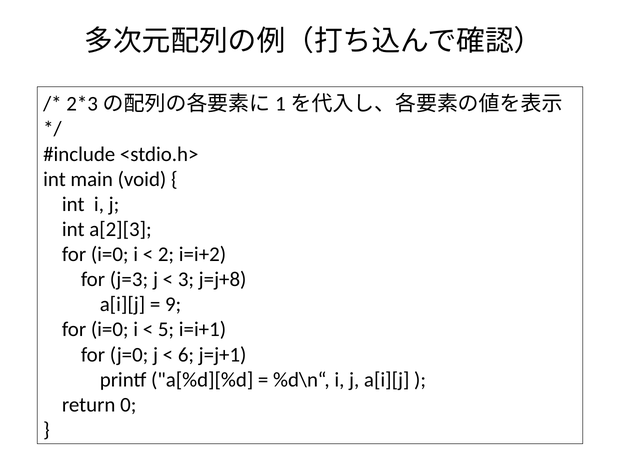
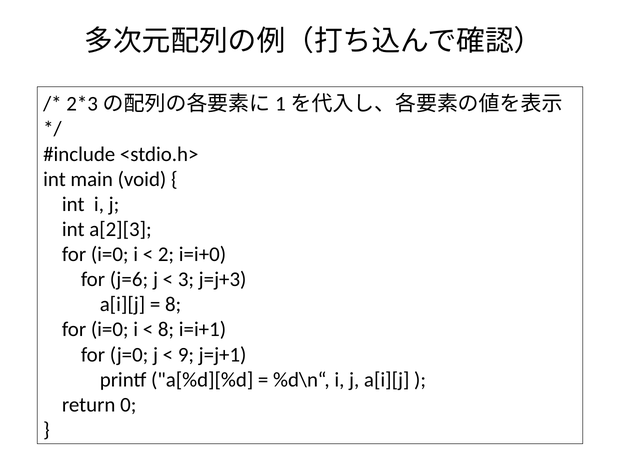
i=i+2: i=i+2 -> i=i+0
j=3: j=3 -> j=6
j=j+8: j=j+8 -> j=j+3
9 at (173, 305): 9 -> 8
5 at (166, 330): 5 -> 8
6: 6 -> 9
